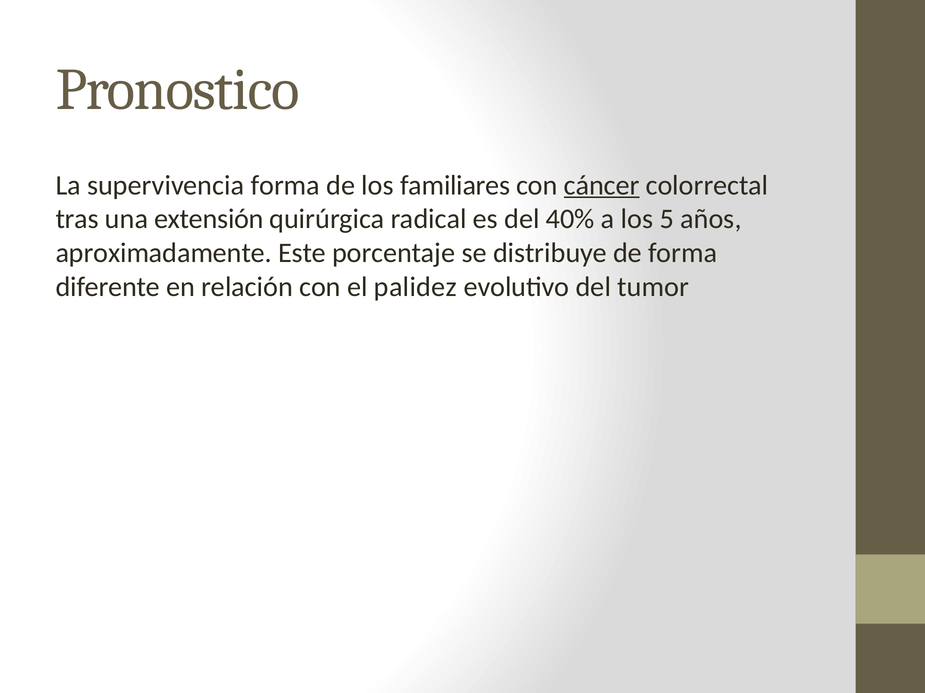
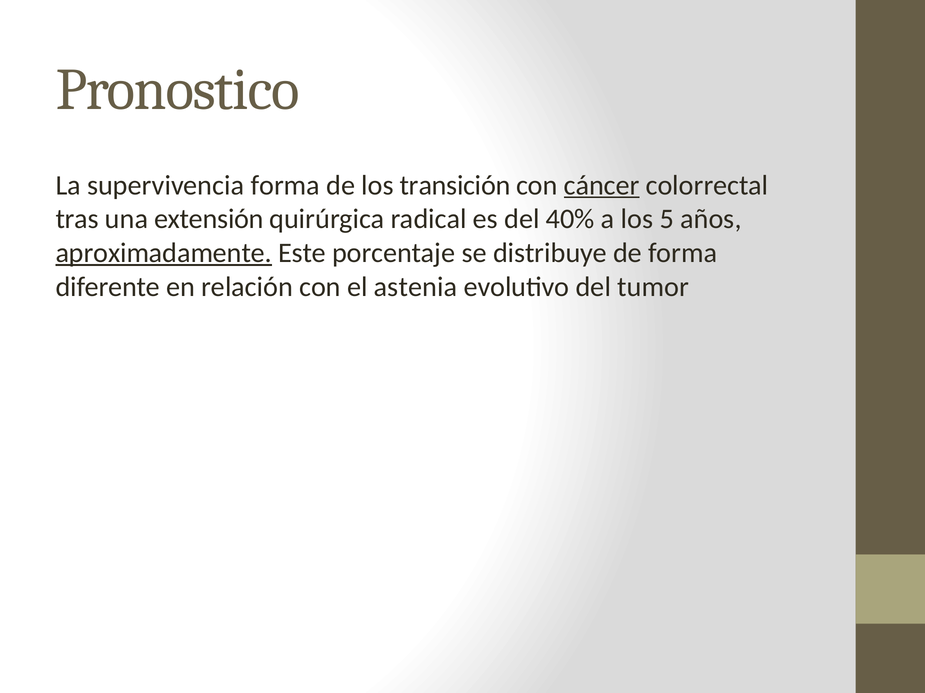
familiares: familiares -> transición
aproximadamente underline: none -> present
palidez: palidez -> astenia
